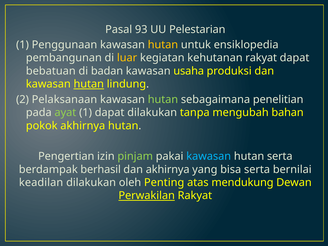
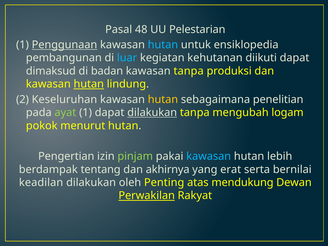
93: 93 -> 48
Penggunaan underline: none -> present
hutan at (163, 45) colour: yellow -> light blue
luar colour: yellow -> light blue
kehutanan rakyat: rakyat -> diikuti
bebatuan: bebatuan -> dimaksud
kawasan usaha: usaha -> tanpa
Pelaksanaan: Pelaksanaan -> Keseluruhan
hutan at (163, 99) colour: light green -> yellow
dilakukan at (152, 113) underline: none -> present
bahan: bahan -> logam
pokok akhirnya: akhirnya -> menurut
hutan serta: serta -> lebih
berhasil: berhasil -> tentang
bisa: bisa -> erat
